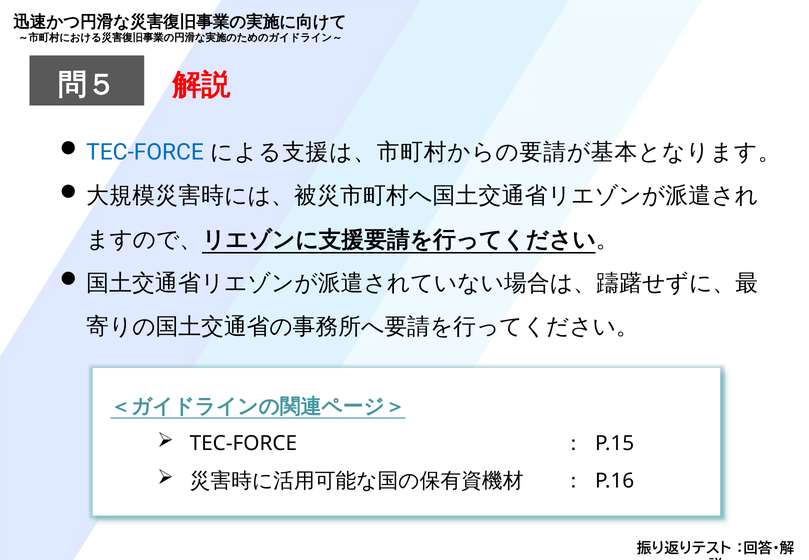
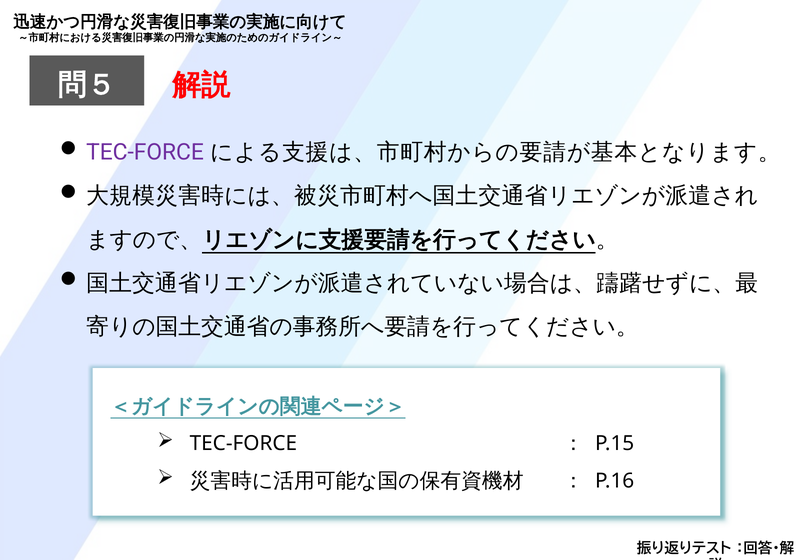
TEC-FORCE at (145, 152) colour: blue -> purple
